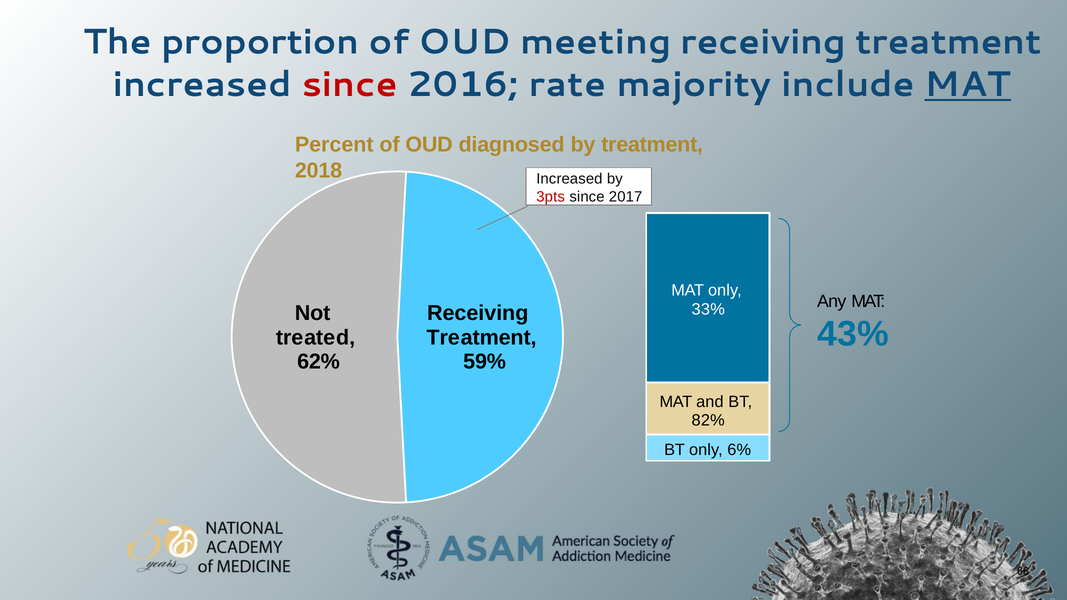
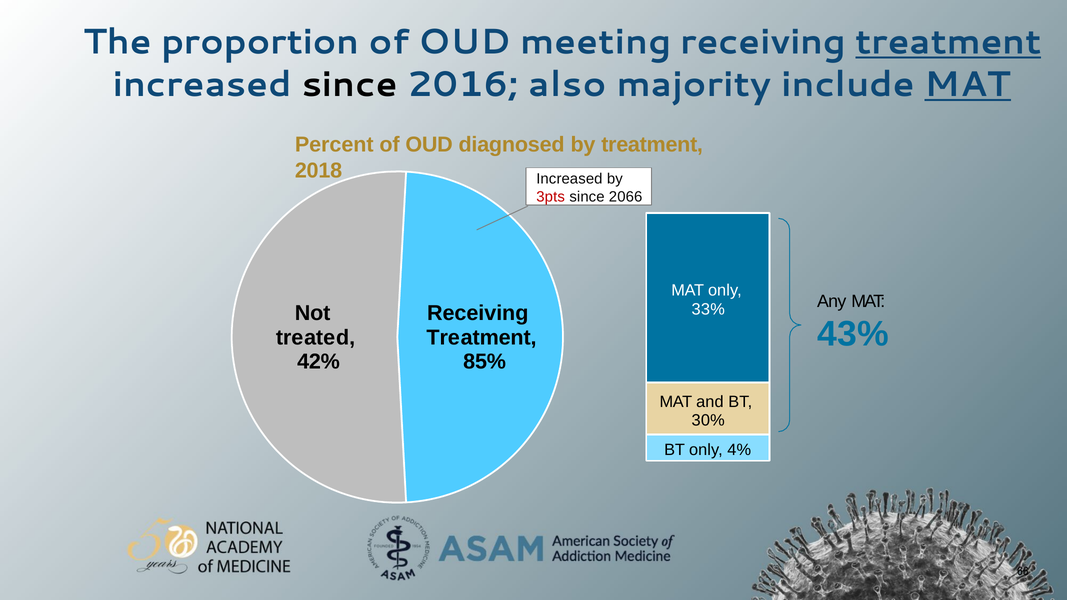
treatment at (948, 42) underline: none -> present
since at (350, 85) colour: red -> black
rate: rate -> also
2017: 2017 -> 2066
62%: 62% -> 42%
59%: 59% -> 85%
82%: 82% -> 30%
6%: 6% -> 4%
